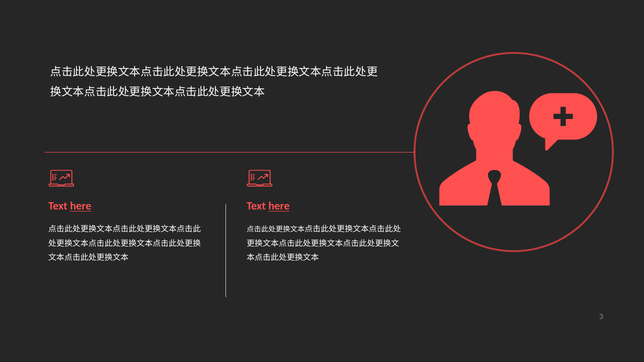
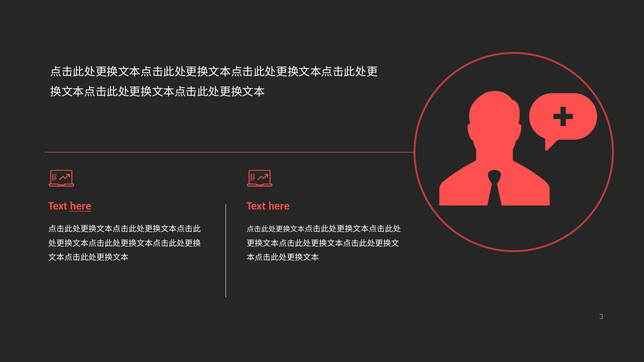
here at (279, 206) underline: present -> none
